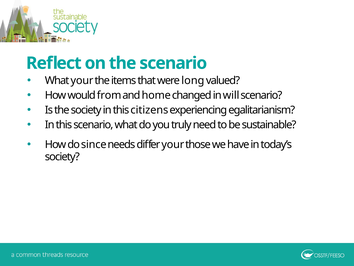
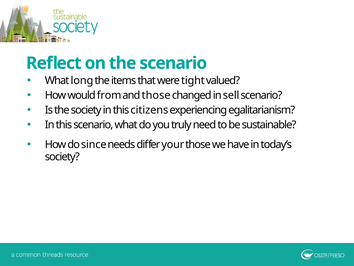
What your: your -> long
long: long -> tight
and home: home -> those
will: will -> sell
